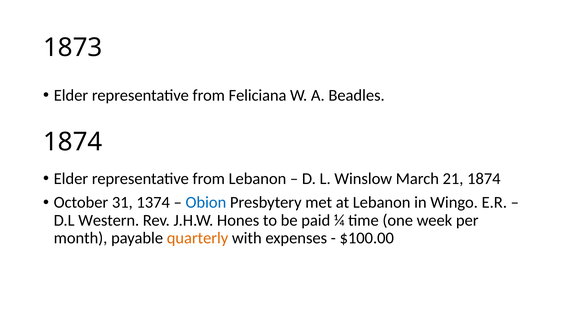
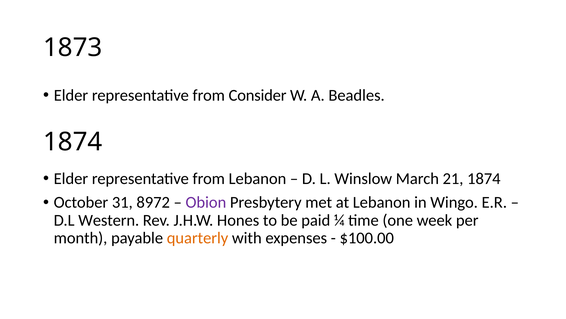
Feliciana: Feliciana -> Consider
1374: 1374 -> 8972
Obion colour: blue -> purple
